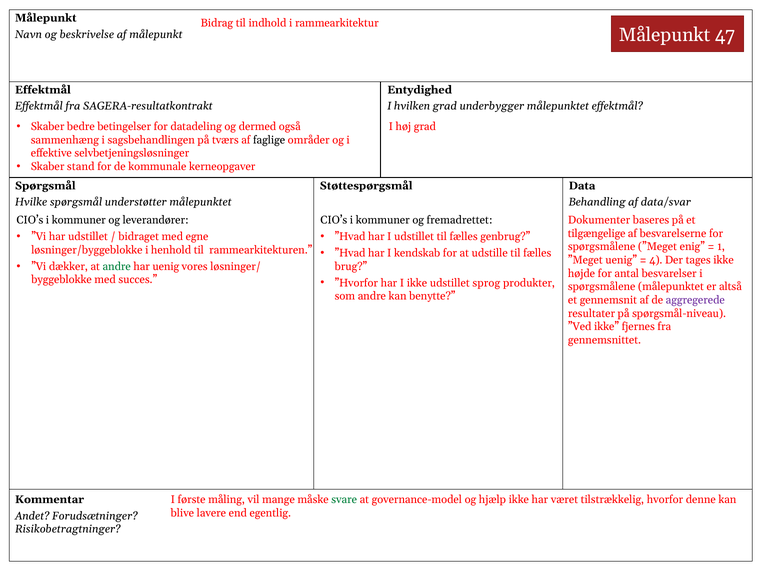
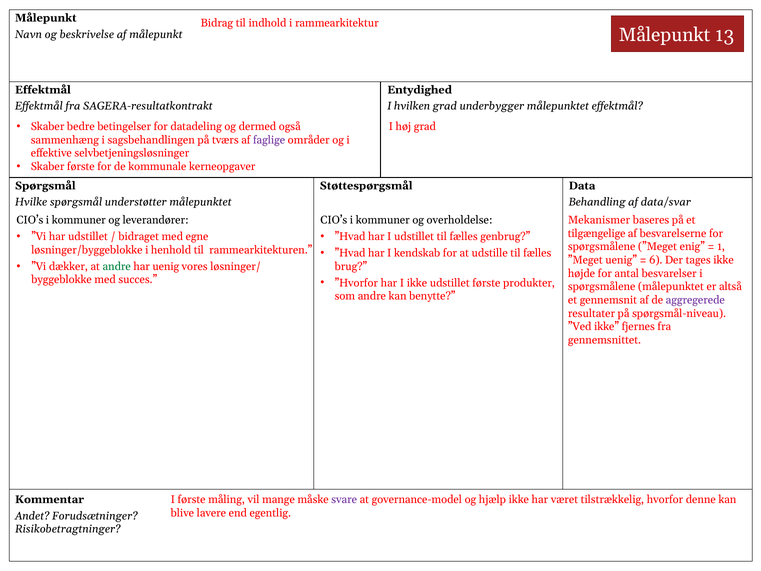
47: 47 -> 13
faglige colour: black -> purple
Skaber stand: stand -> første
fremadrettet: fremadrettet -> overholdelse
Dokumenter: Dokumenter -> Mekanismer
4: 4 -> 6
udstillet sprog: sprog -> første
svare colour: green -> purple
